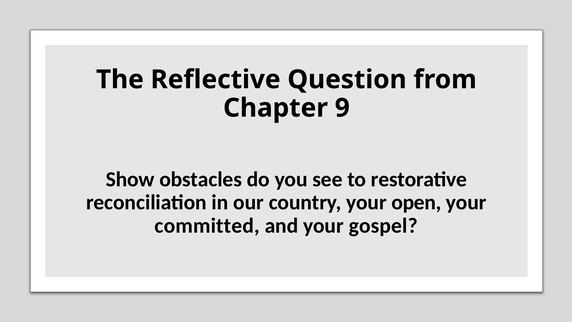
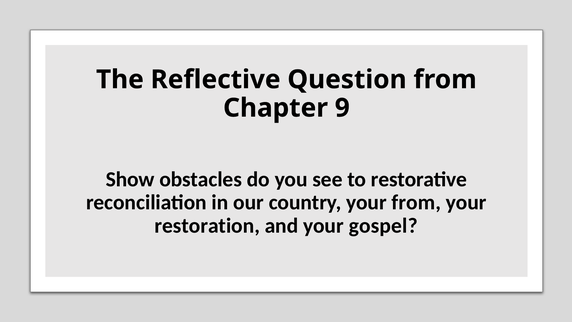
your open: open -> from
committed: committed -> restoration
